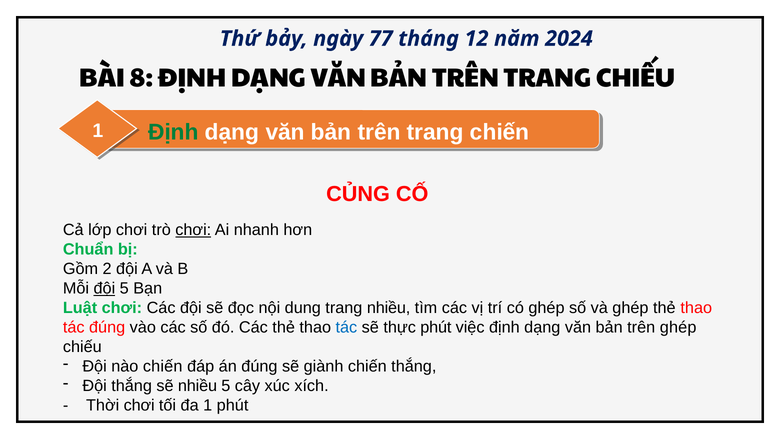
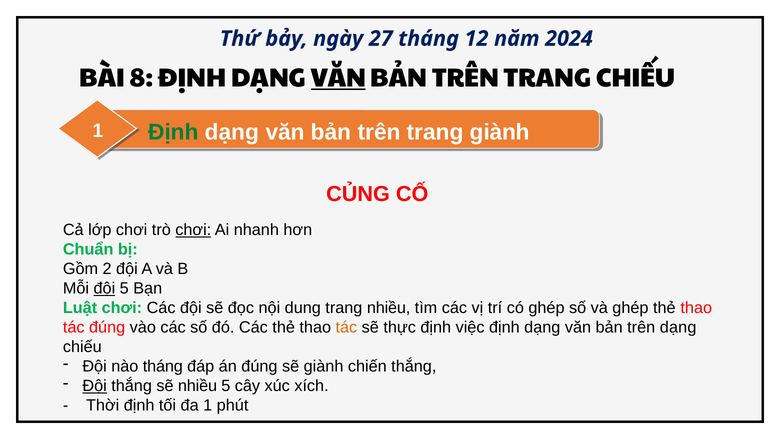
77: 77 -> 27
VĂN at (338, 78) underline: none -> present
trang chiến: chiến -> giành
tác at (346, 327) colour: blue -> orange
thực phút: phút -> định
trên ghép: ghép -> dạng
nào chiến: chiến -> tháng
Đội at (95, 386) underline: none -> present
Thời chơi: chơi -> định
